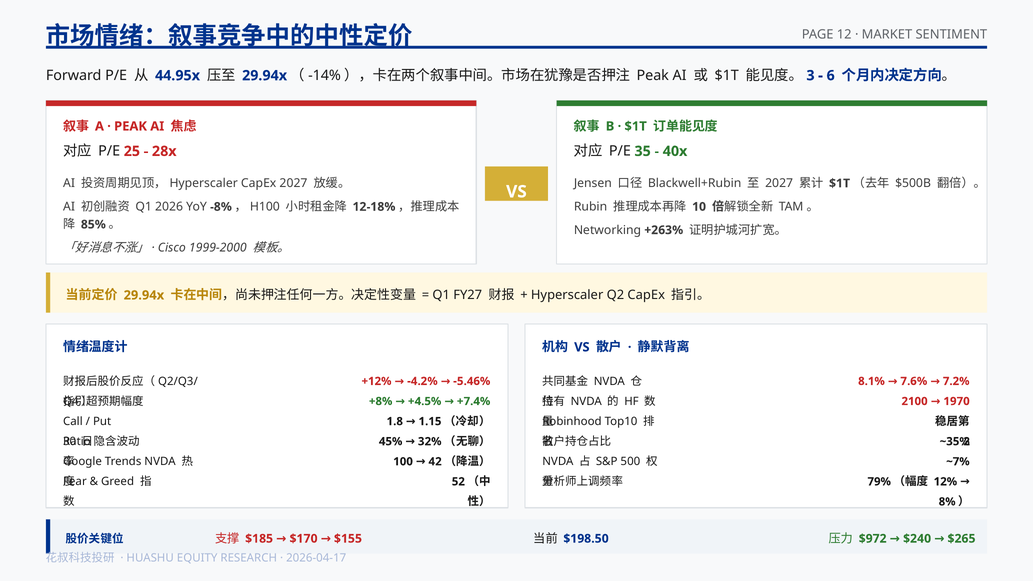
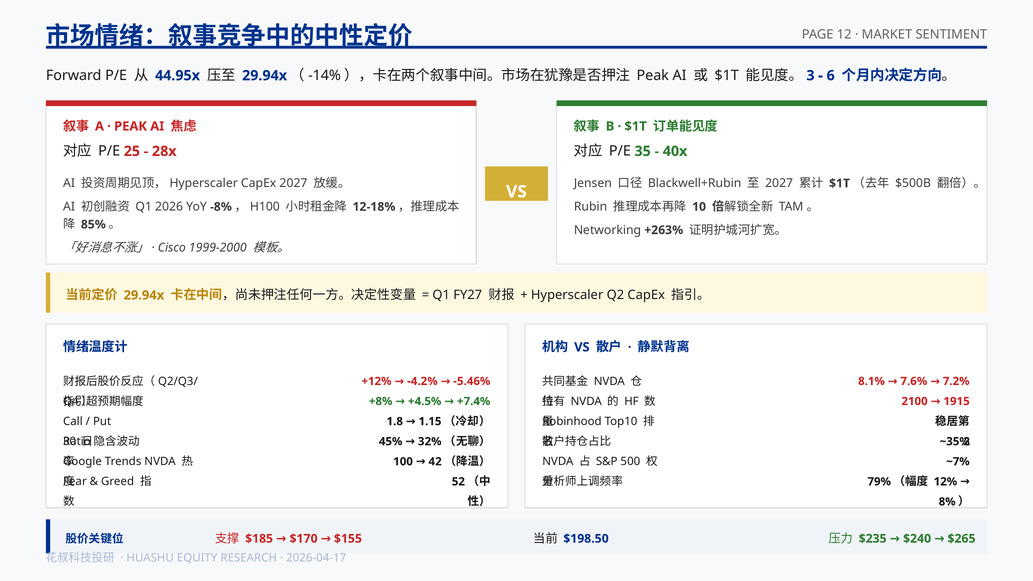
1970: 1970 -> 1915
$972: $972 -> $235
